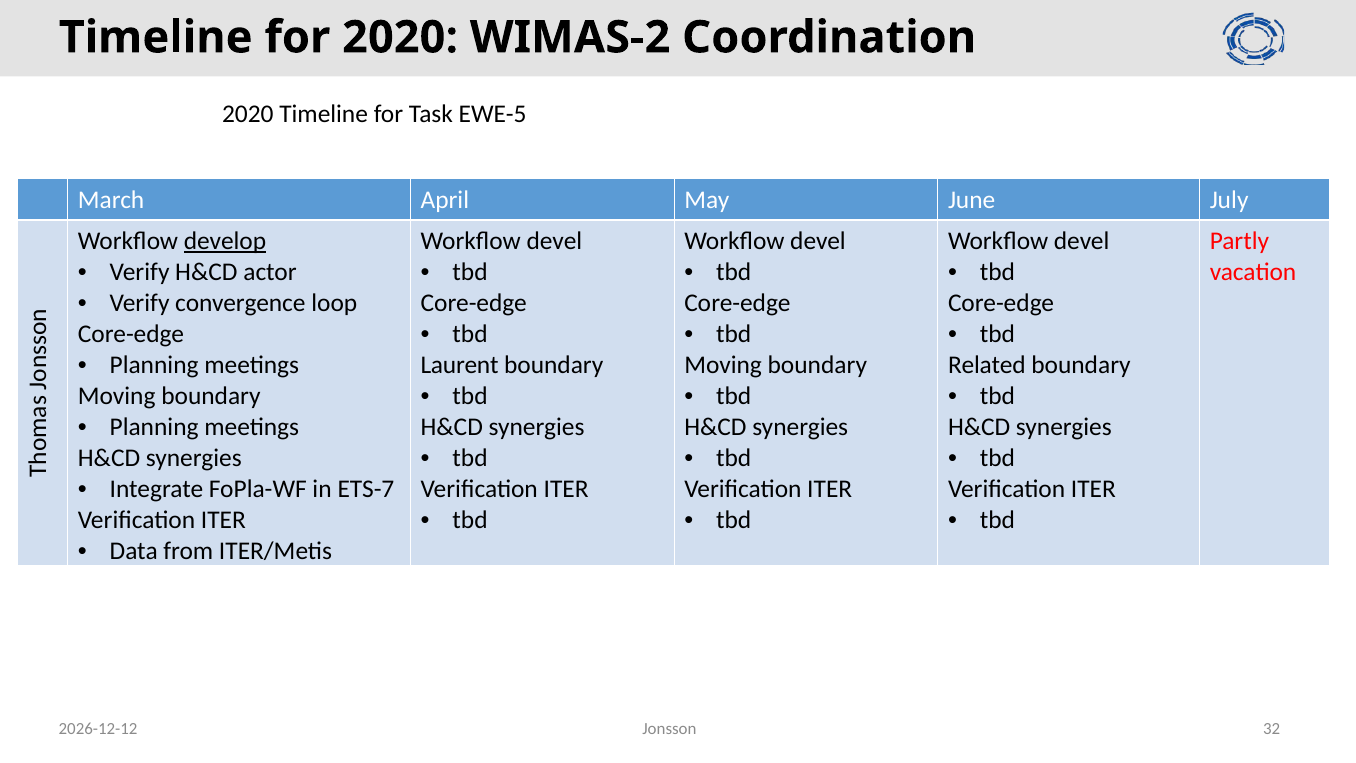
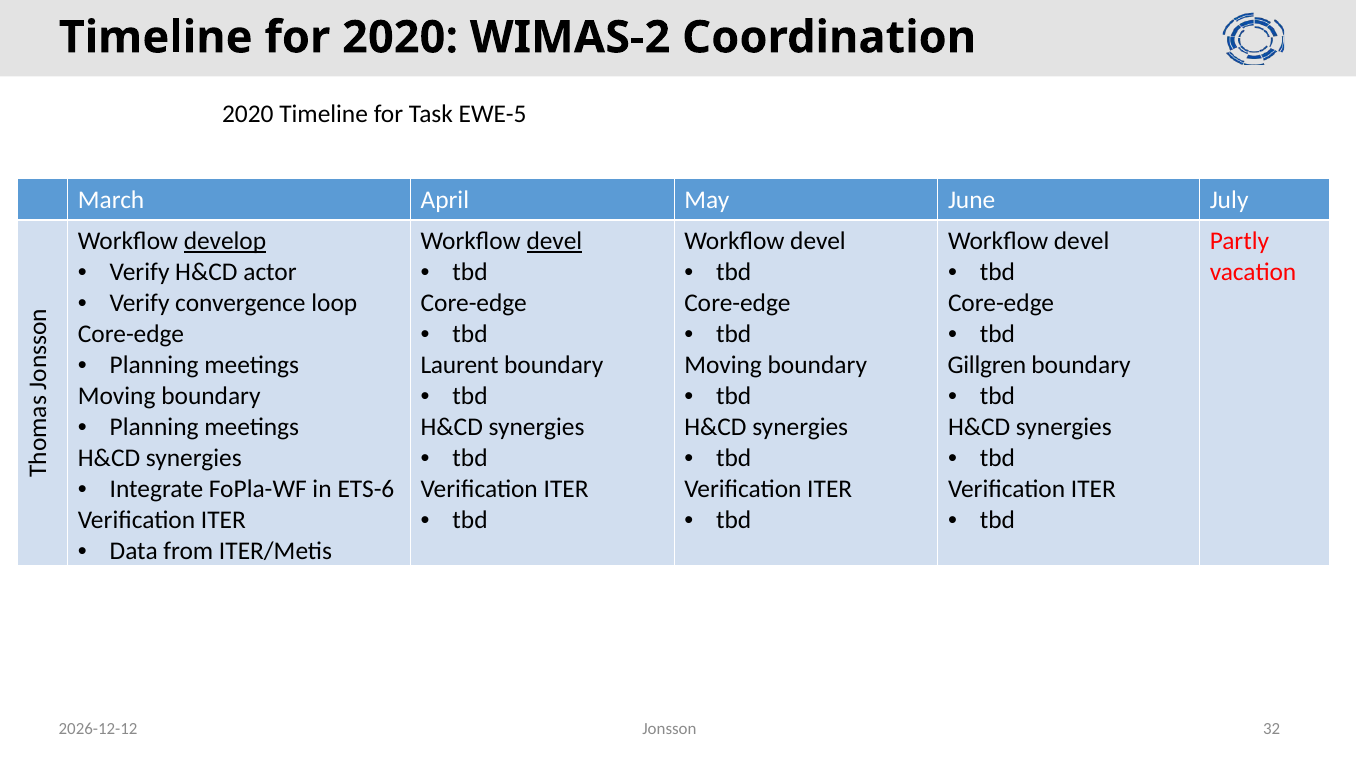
devel at (554, 241) underline: none -> present
Related: Related -> Gillgren
ETS-7: ETS-7 -> ETS-6
